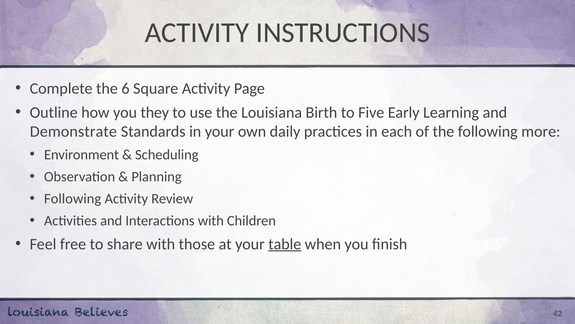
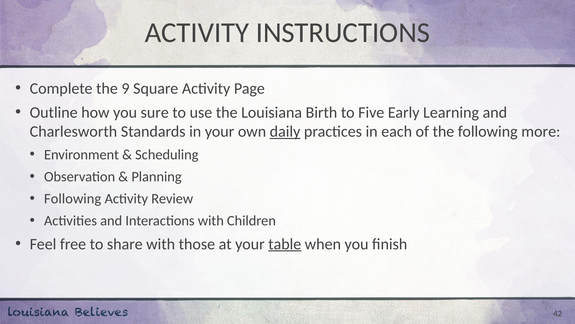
6: 6 -> 9
they: they -> sure
Demonstrate: Demonstrate -> Charlesworth
daily underline: none -> present
